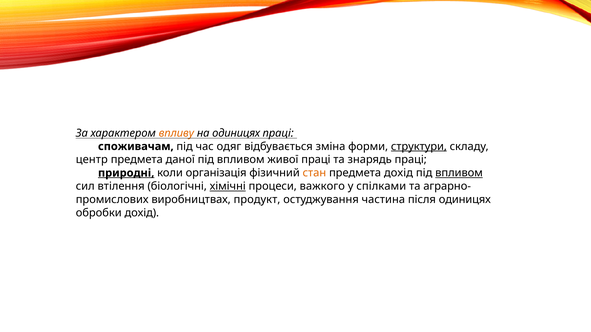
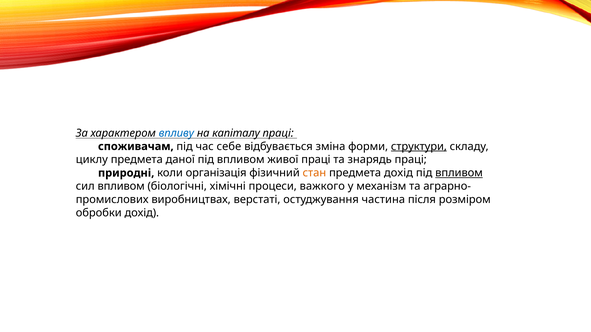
впливу colour: orange -> blue
на одиницях: одиницях -> капіталу
одяг: одяг -> себе
центр: центр -> циклу
природні underline: present -> none
сил втілення: втілення -> впливом
хімічні underline: present -> none
спілками: спілками -> механізм
продукт: продукт -> верстаті
після одиницях: одиницях -> розміром
